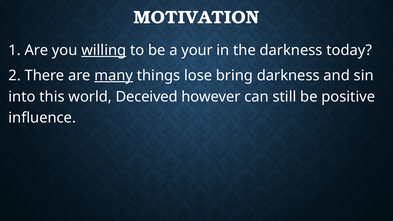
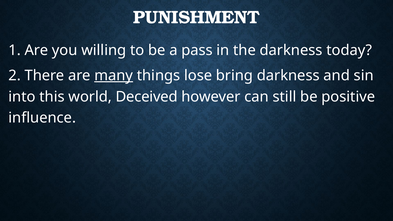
MOTIVATION: MOTIVATION -> PUNISHMENT
willing underline: present -> none
your: your -> pass
